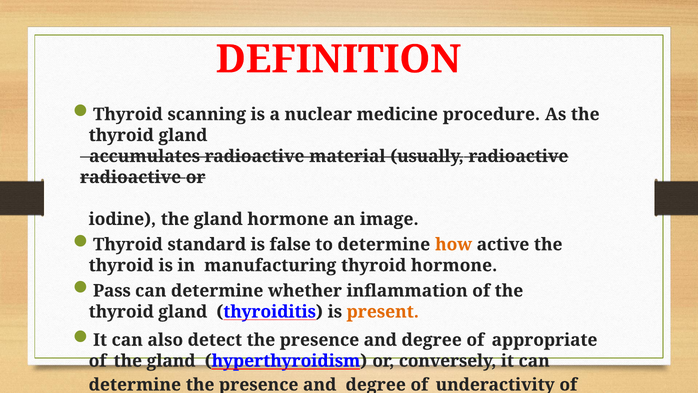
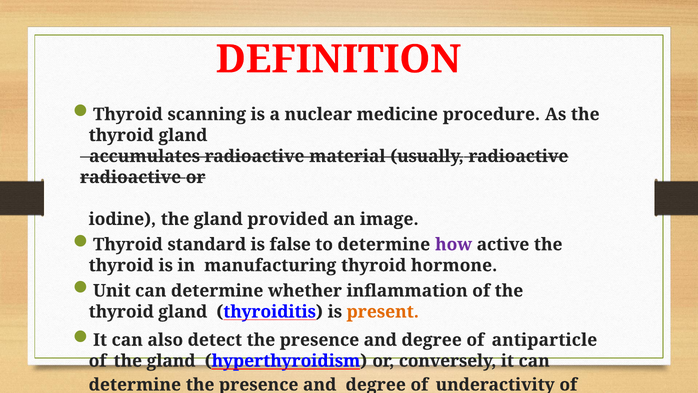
gland hormone: hormone -> provided
how colour: orange -> purple
Pass: Pass -> Unit
appropriate: appropriate -> antiparticle
